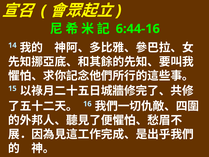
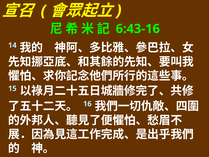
6:44-16: 6:44-16 -> 6:43-16
